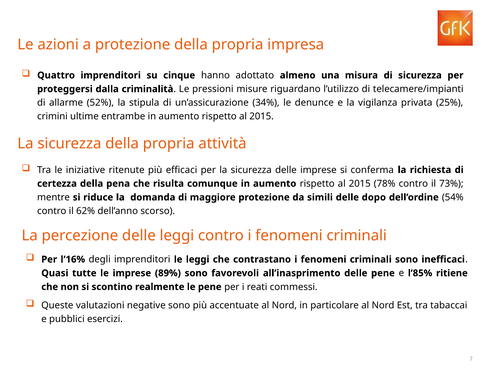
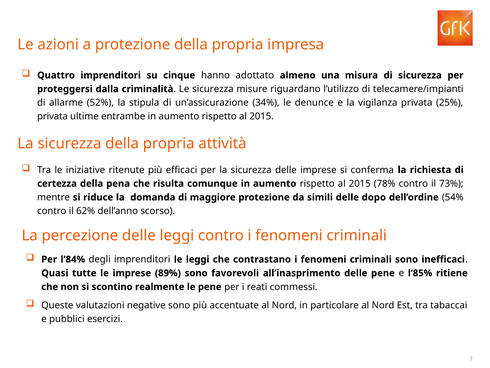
Le pressioni: pressioni -> sicurezza
crimini at (52, 116): crimini -> privata
l’16%: l’16% -> l’84%
